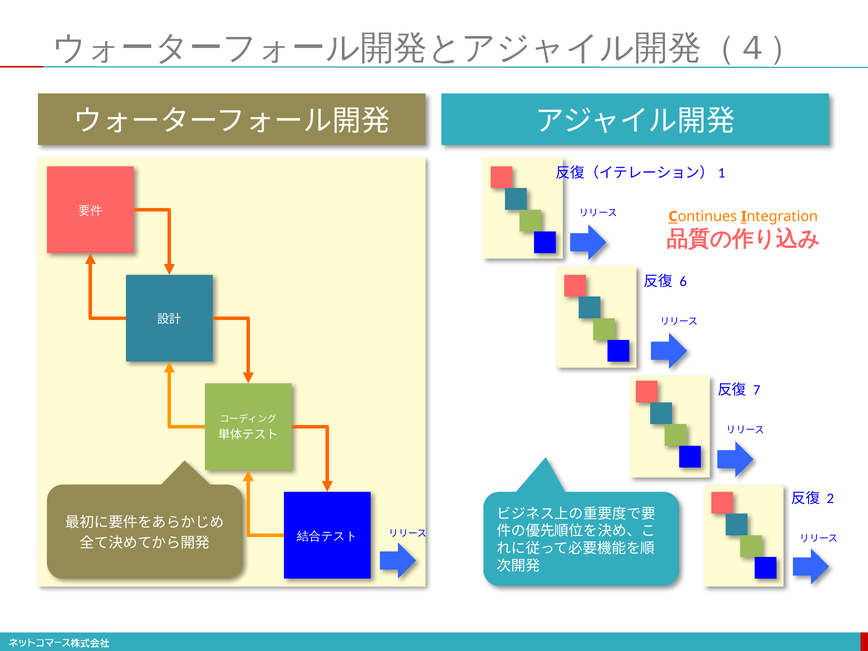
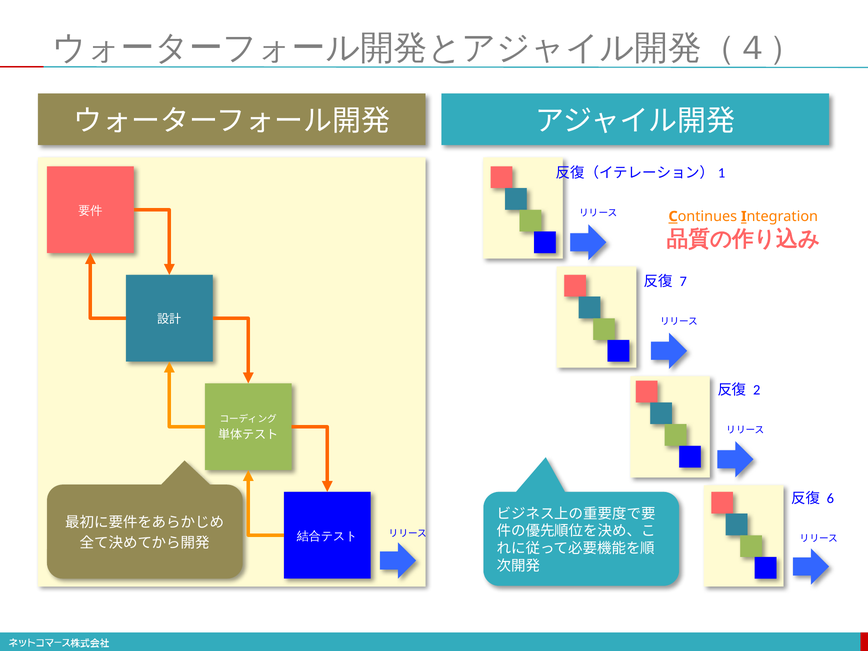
6: 6 -> 7
7: 7 -> 2
2: 2 -> 6
